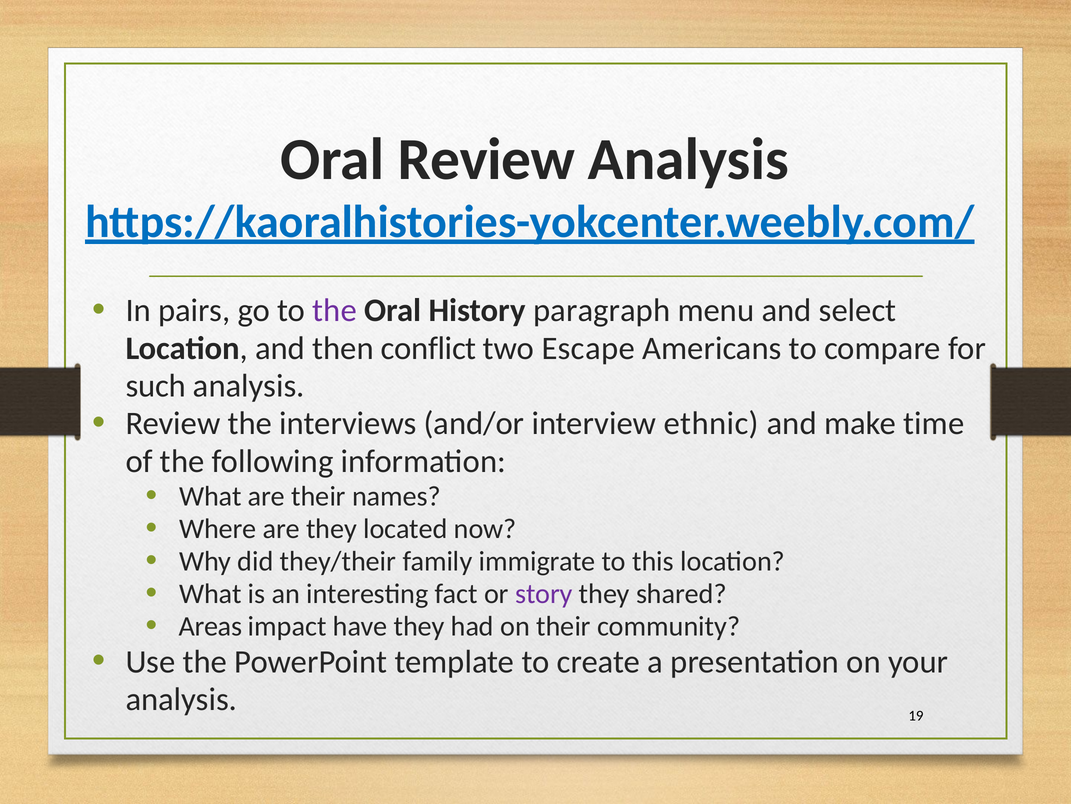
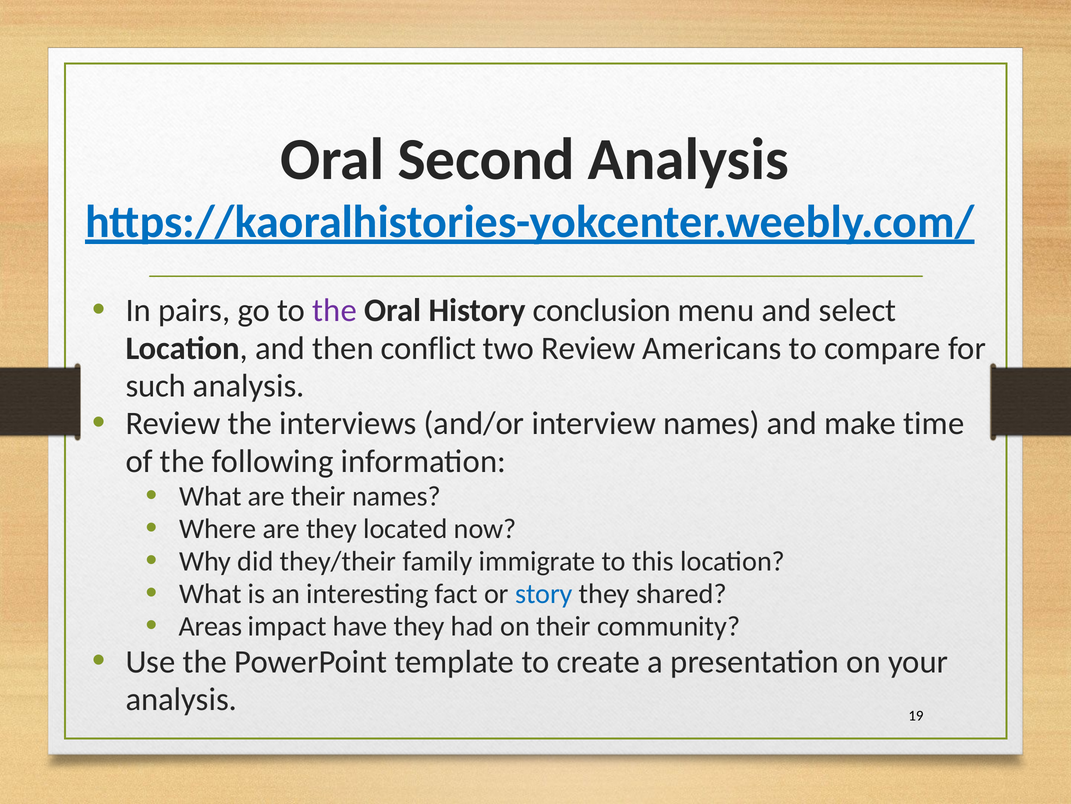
Oral Review: Review -> Second
paragraph: paragraph -> conclusion
two Escape: Escape -> Review
interview ethnic: ethnic -> names
story colour: purple -> blue
